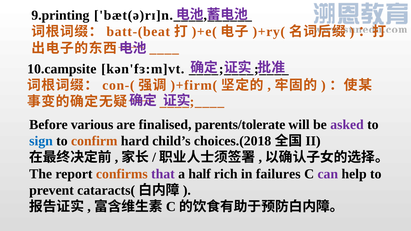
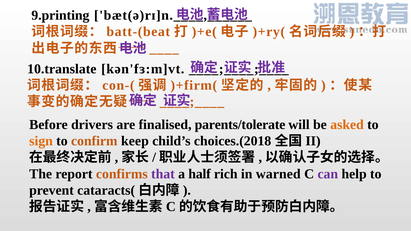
10.campsite: 10.campsite -> 10.translate
various: various -> drivers
asked colour: purple -> orange
sign colour: blue -> orange
hard: hard -> keep
failures: failures -> warned
